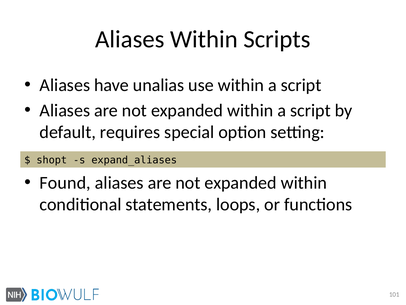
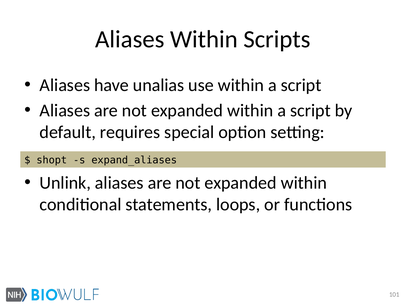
Found: Found -> Unlink
